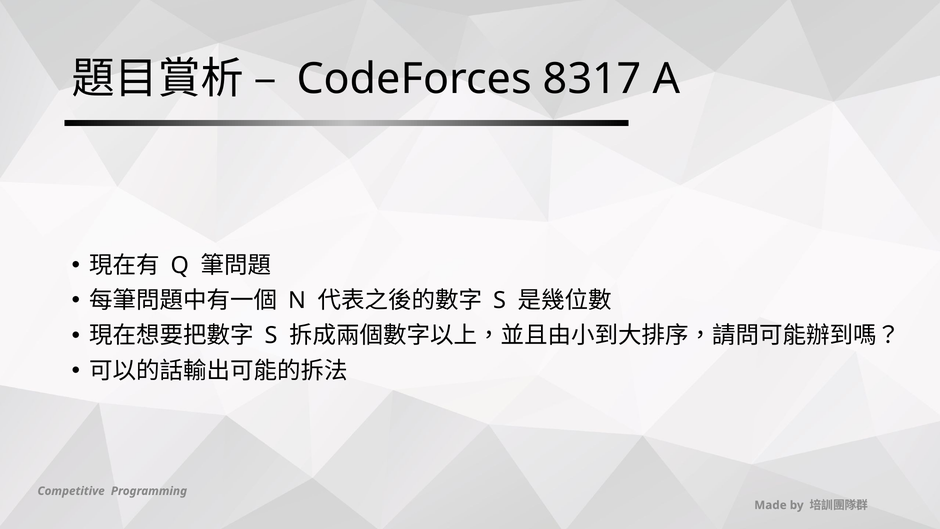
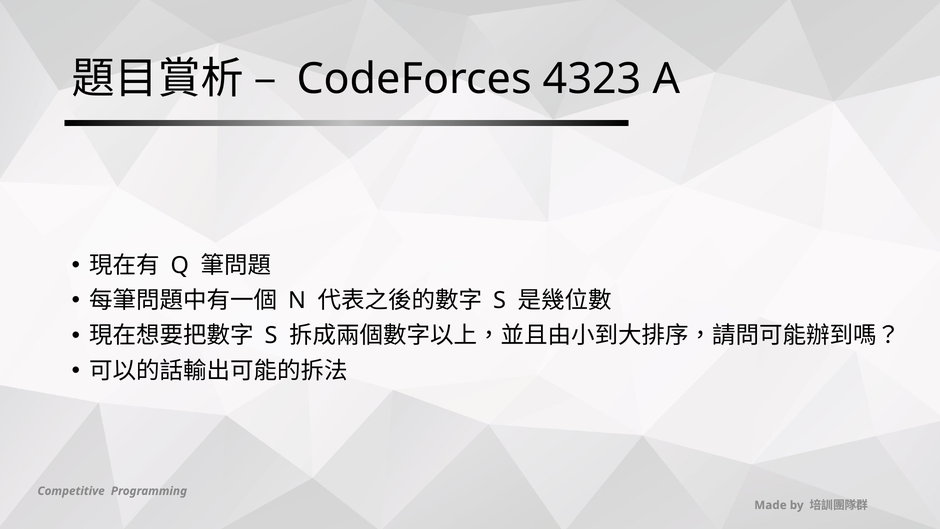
8317: 8317 -> 4323
